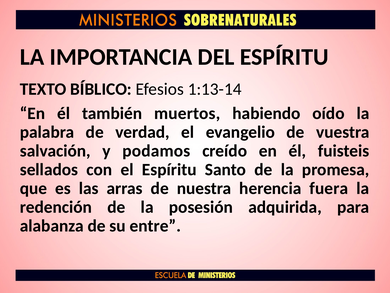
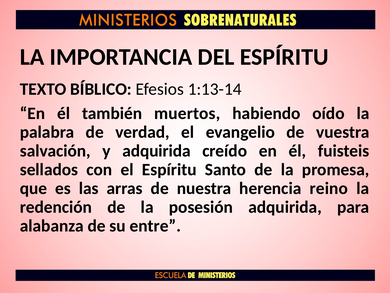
y podamos: podamos -> adquirida
fuera: fuera -> reino
